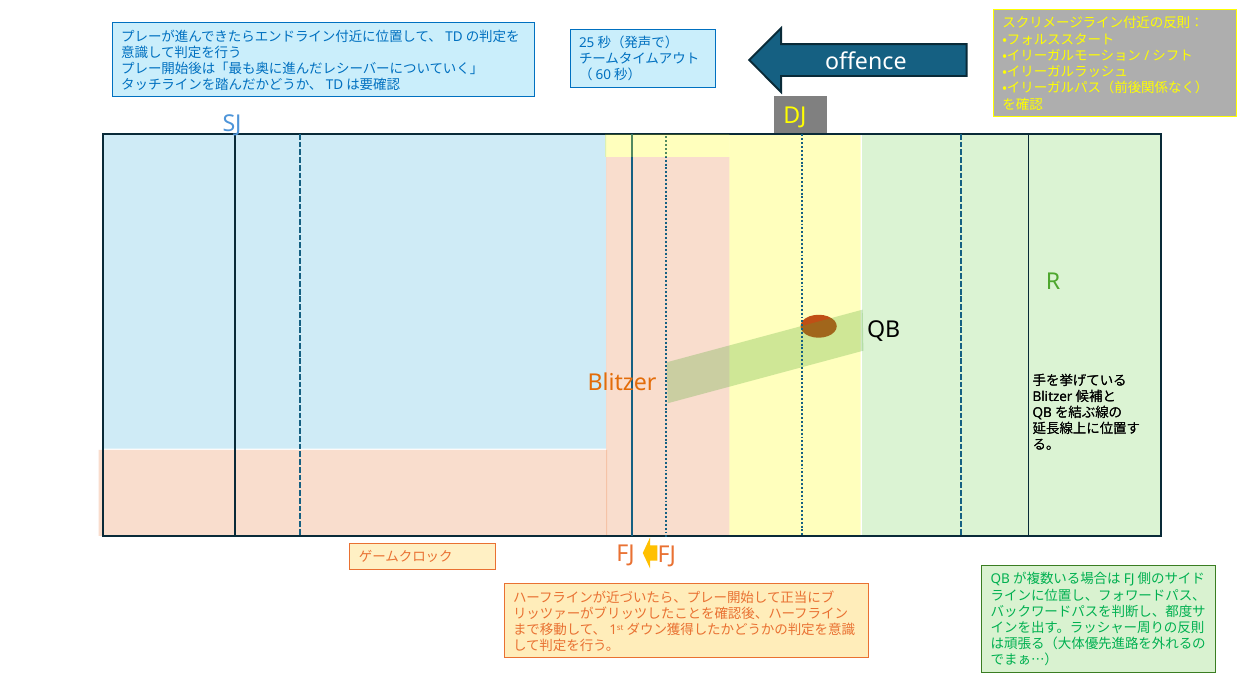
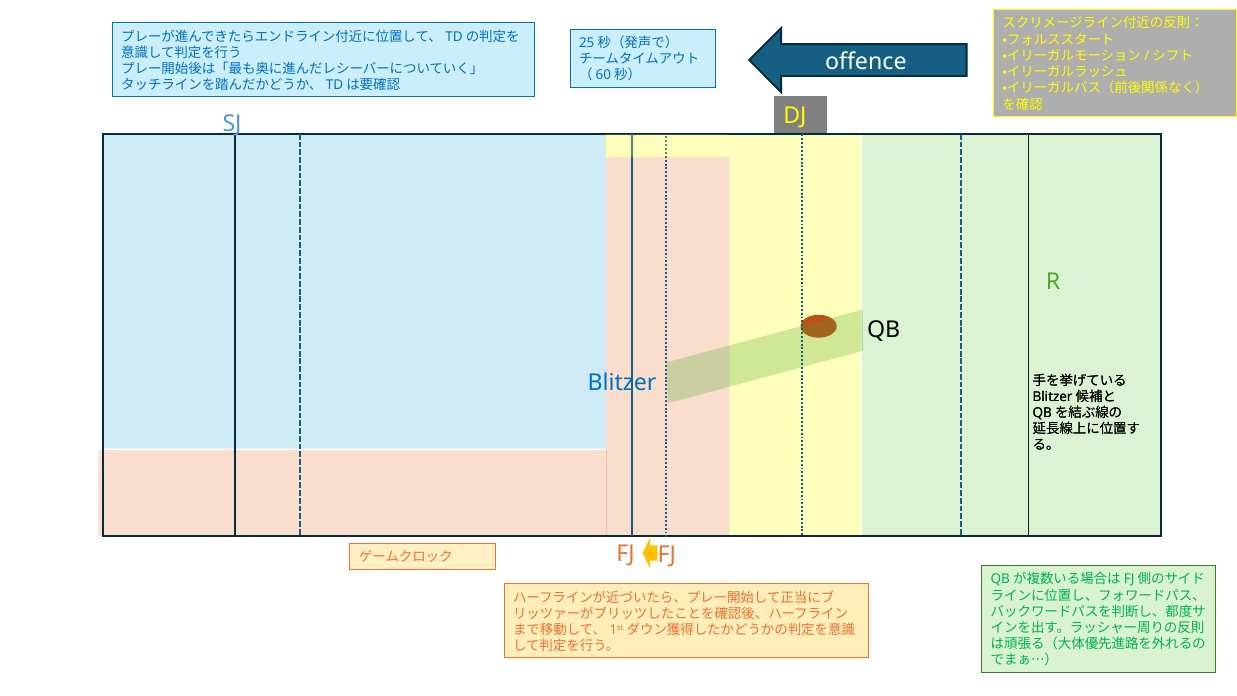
Blitzer colour: orange -> blue
